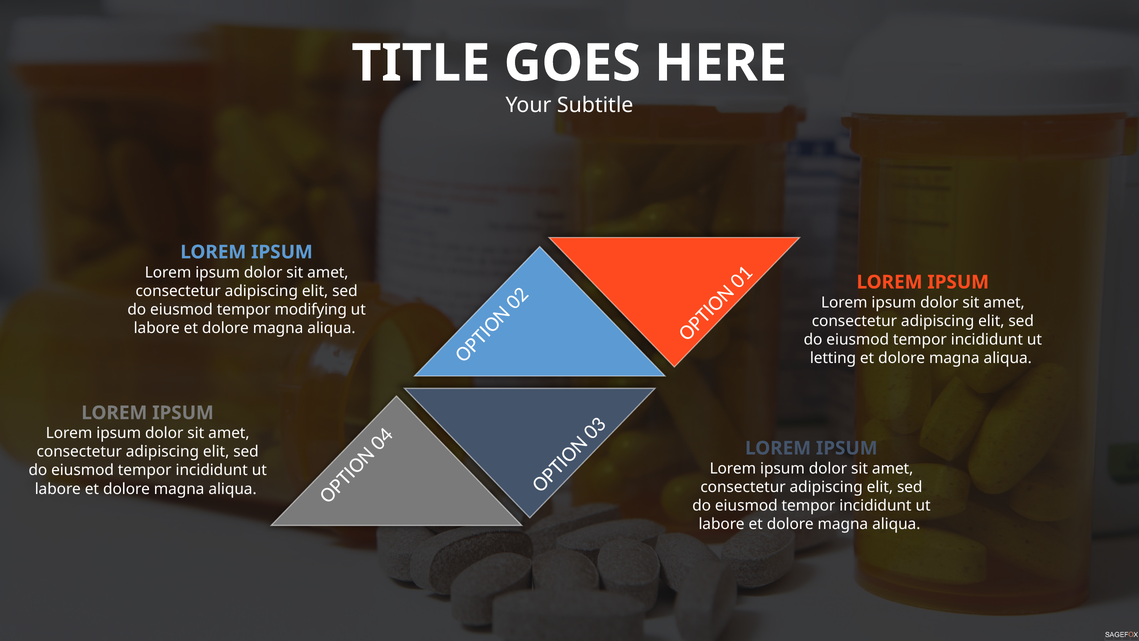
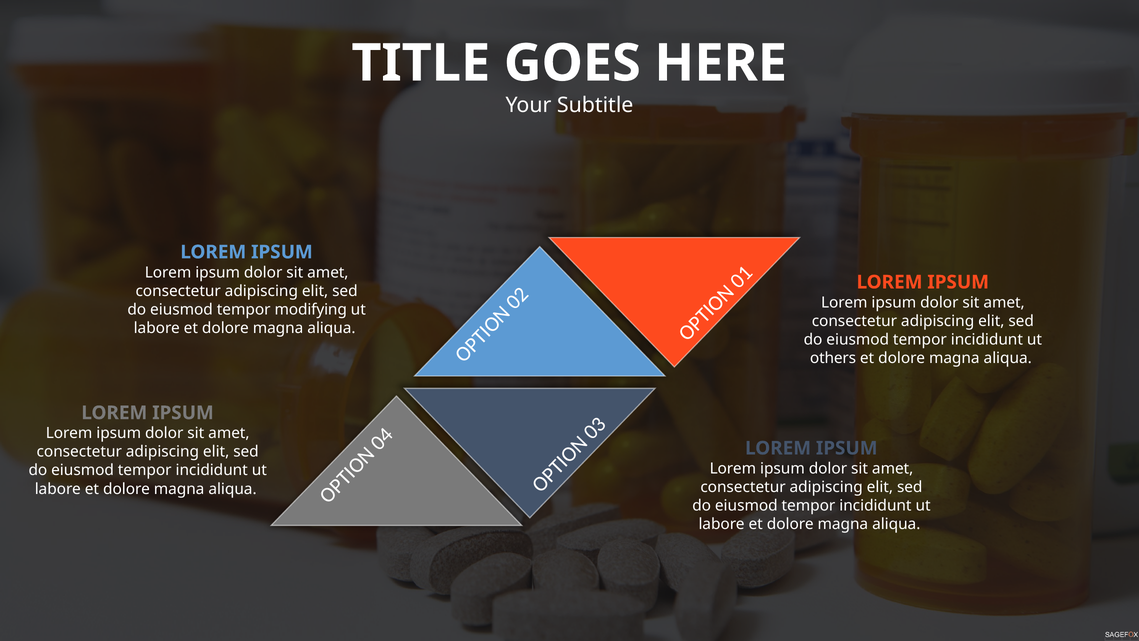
letting: letting -> others
